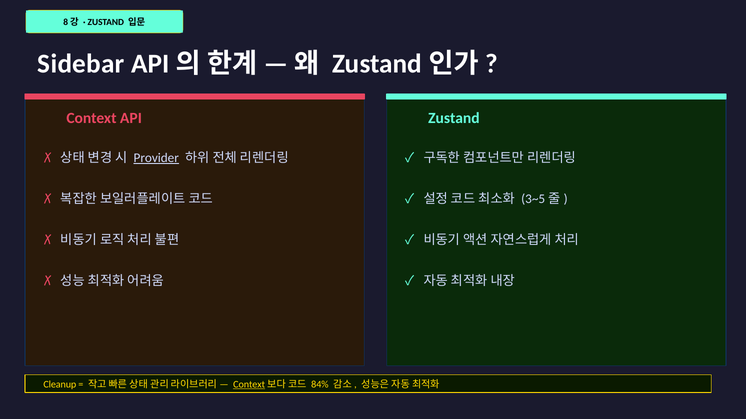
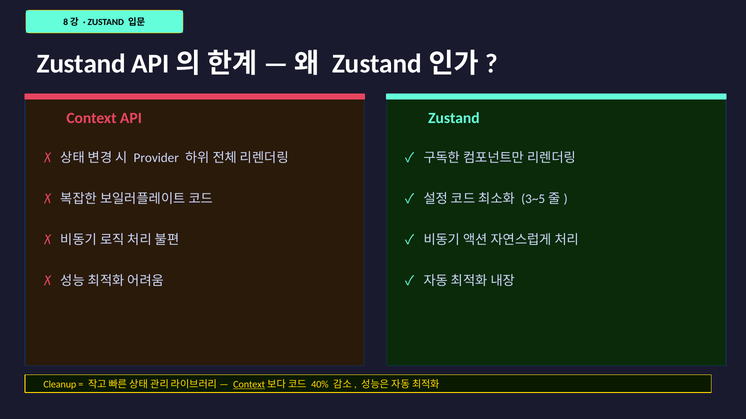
Sidebar at (81, 64): Sidebar -> Zustand
Provider underline: present -> none
84%: 84% -> 40%
